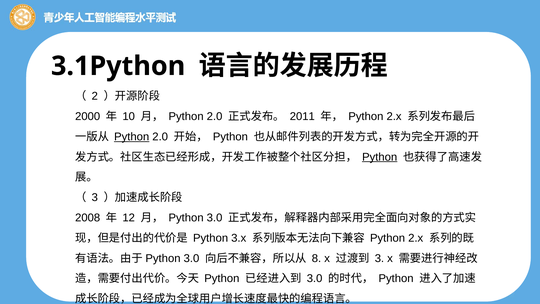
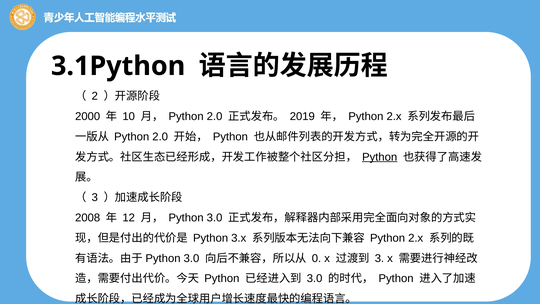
2011: 2011 -> 2019
Python at (132, 137) underline: present -> none
8: 8 -> 0
